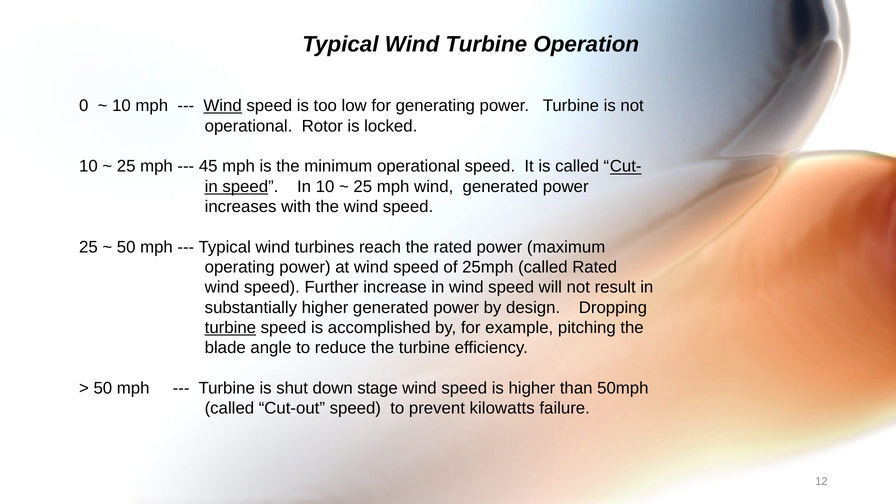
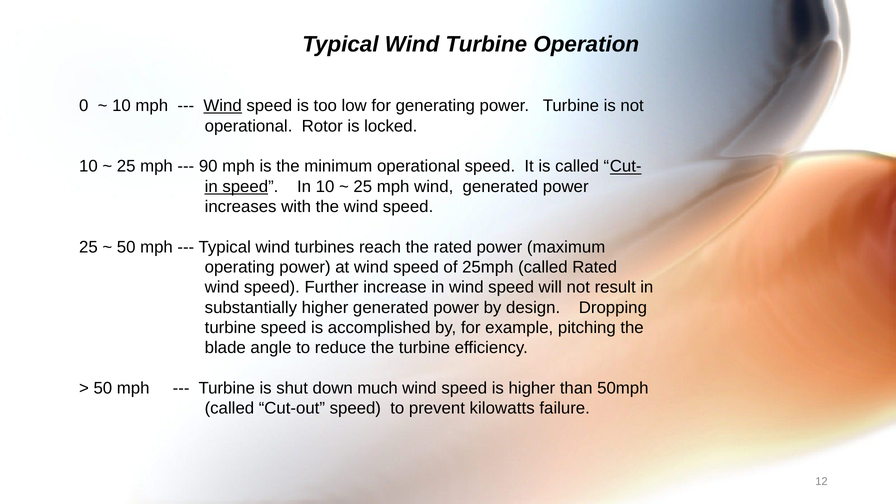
45: 45 -> 90
turbine at (230, 328) underline: present -> none
stage: stage -> much
